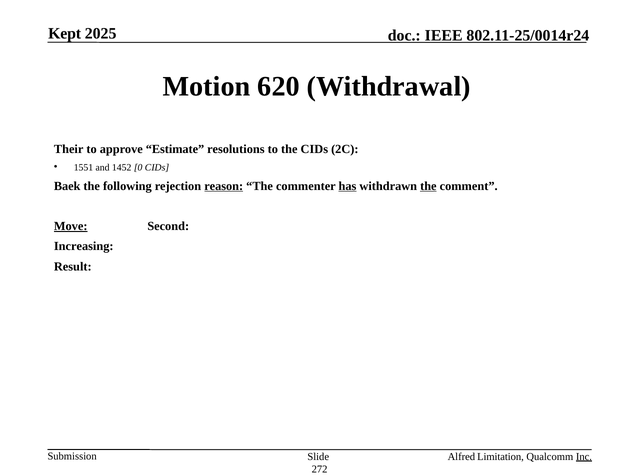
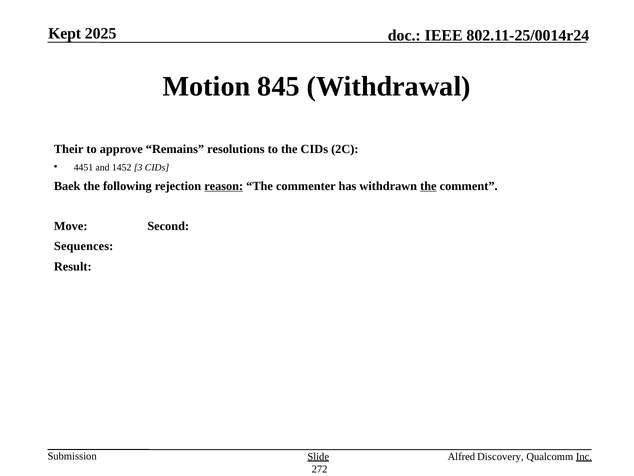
620: 620 -> 845
Estimate: Estimate -> Remains
1551: 1551 -> 4451
0: 0 -> 3
has underline: present -> none
Move underline: present -> none
Increasing: Increasing -> Sequences
Slide underline: none -> present
Limitation: Limitation -> Discovery
